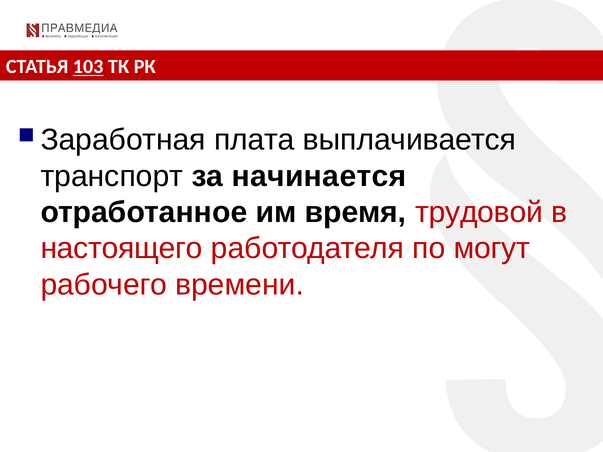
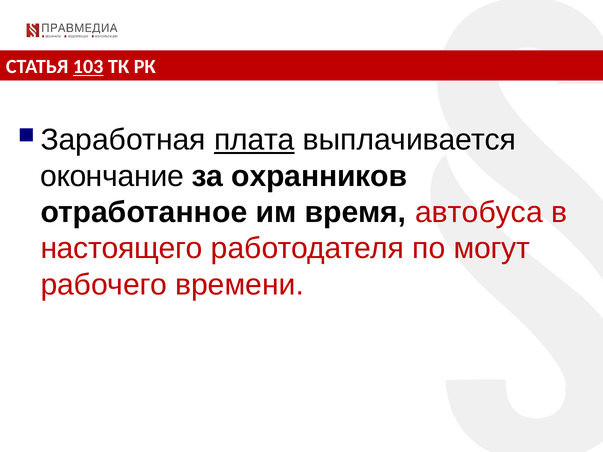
плата underline: none -> present
транспорт: транспорт -> окончание
начинается: начинается -> охранников
трудовой: трудовой -> автобуса
